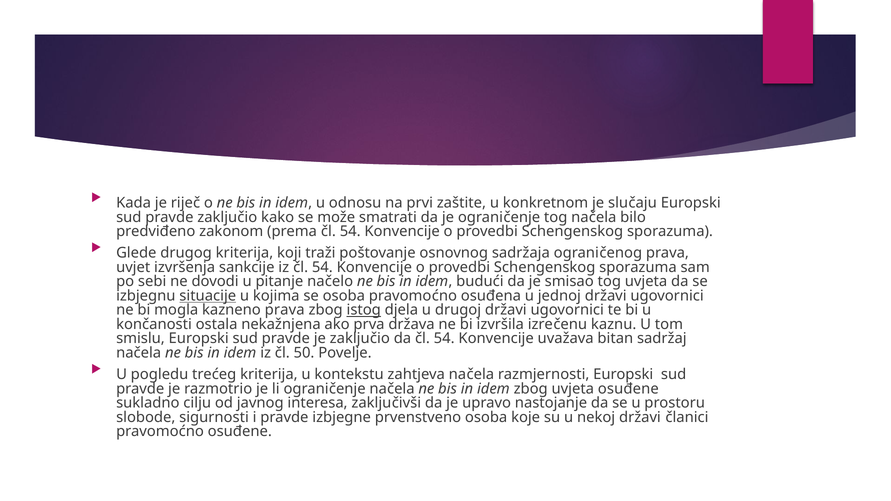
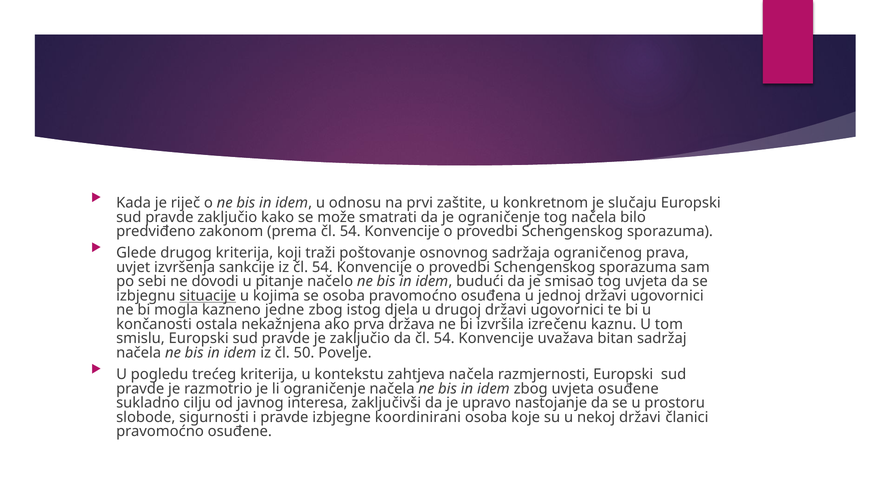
kazneno prava: prava -> jedne
istog underline: present -> none
prvenstveno: prvenstveno -> koordinirani
